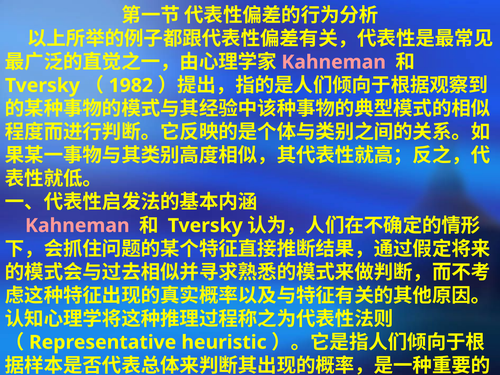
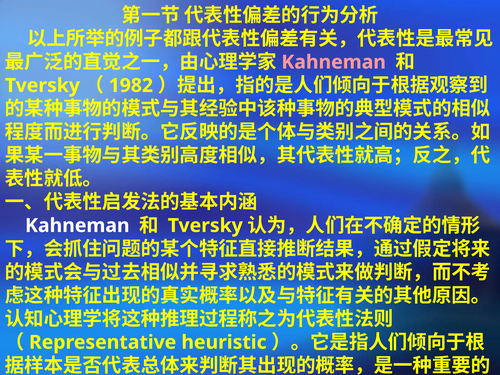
Kahneman at (77, 226) colour: pink -> white
